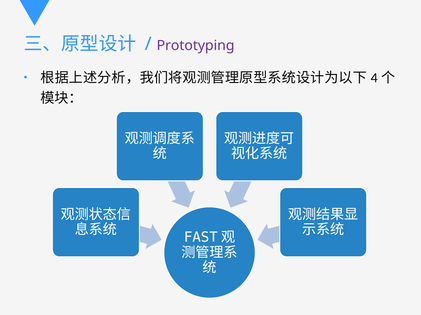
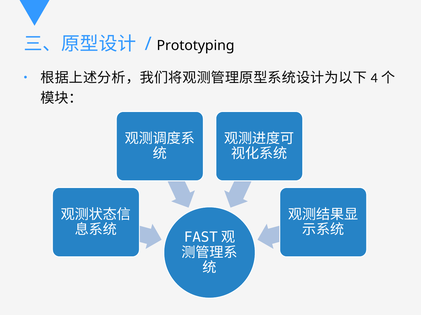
Prototyping colour: purple -> black
